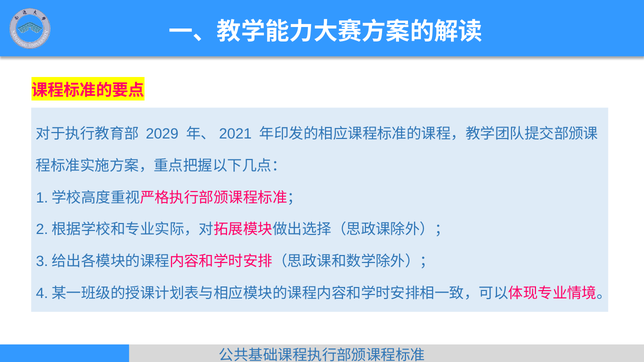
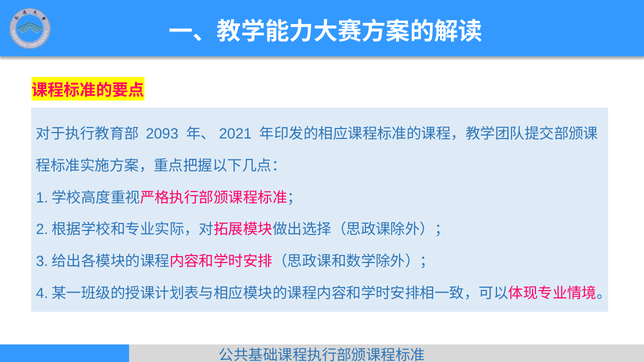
2029: 2029 -> 2093
